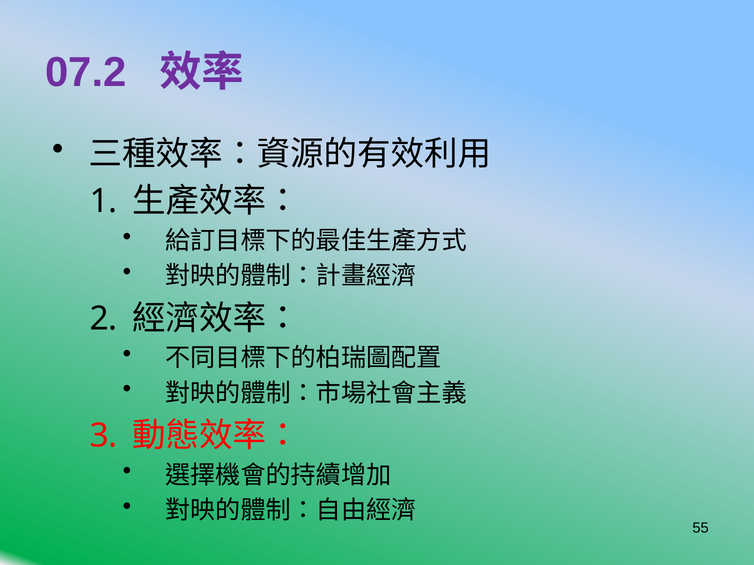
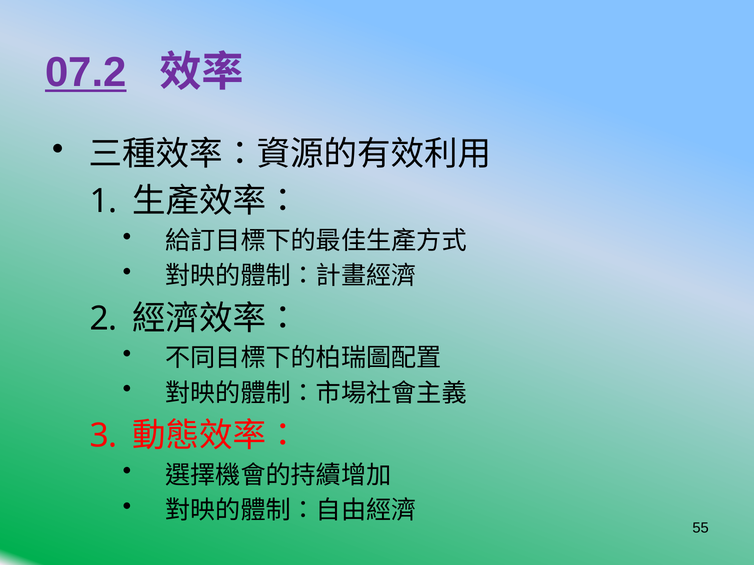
07.2 underline: none -> present
